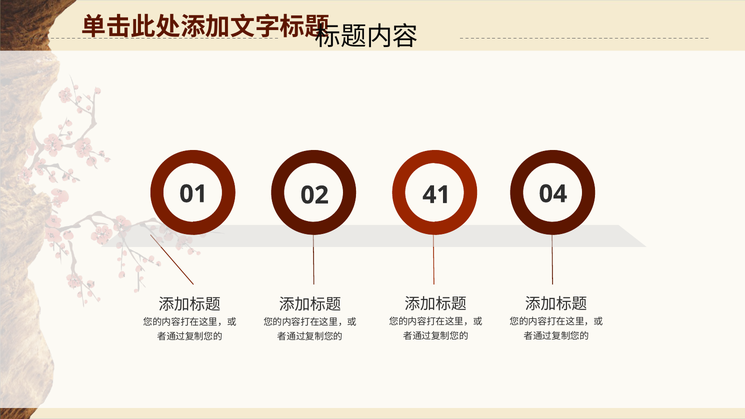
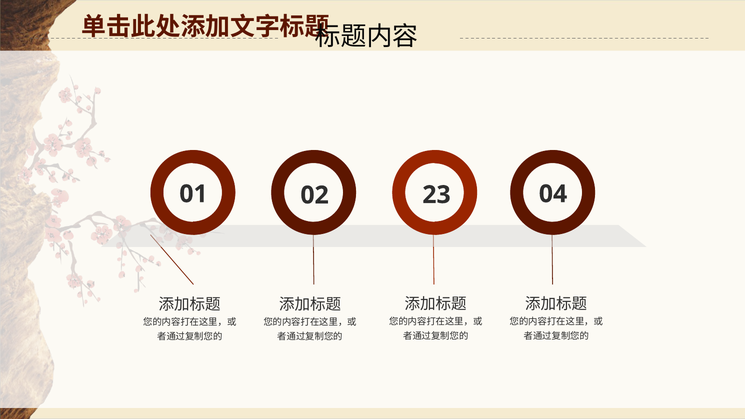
41: 41 -> 23
